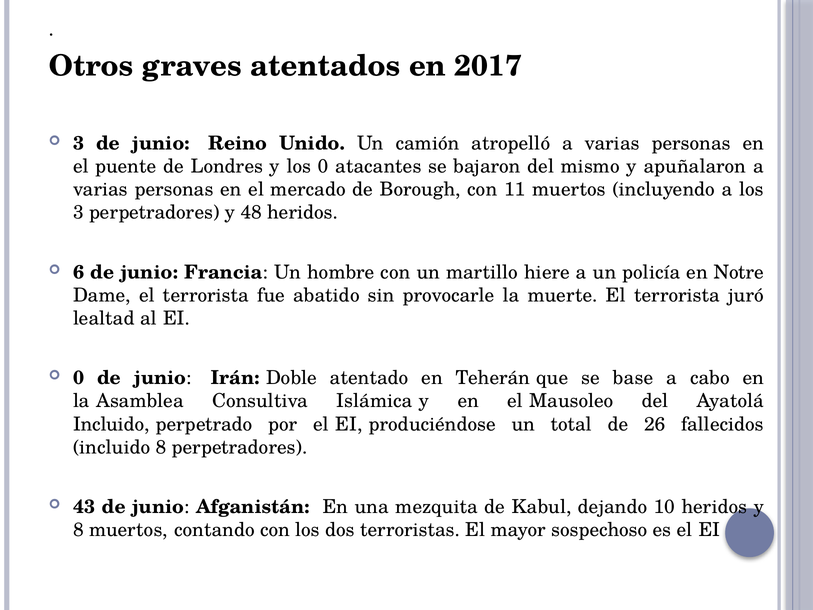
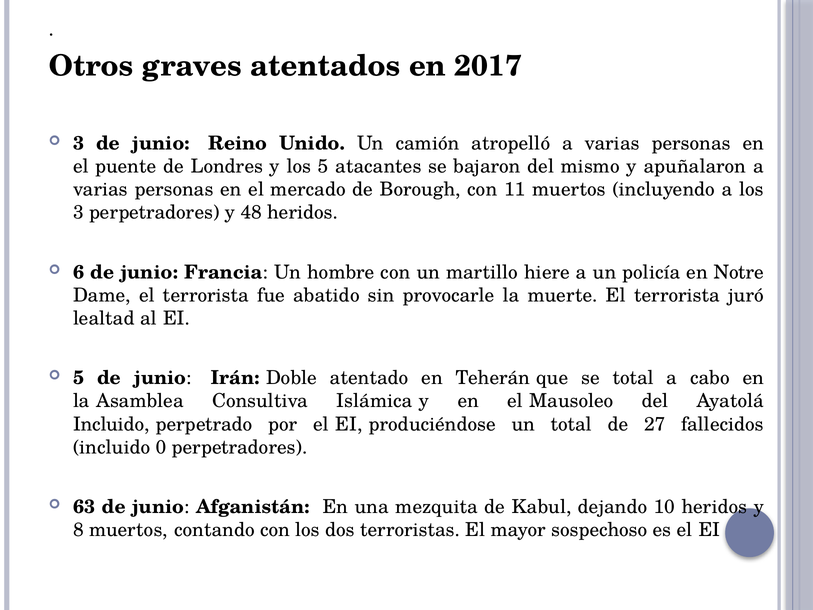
los 0: 0 -> 5
0 at (79, 378): 0 -> 5
se base: base -> total
26: 26 -> 27
incluido 8: 8 -> 0
43: 43 -> 63
